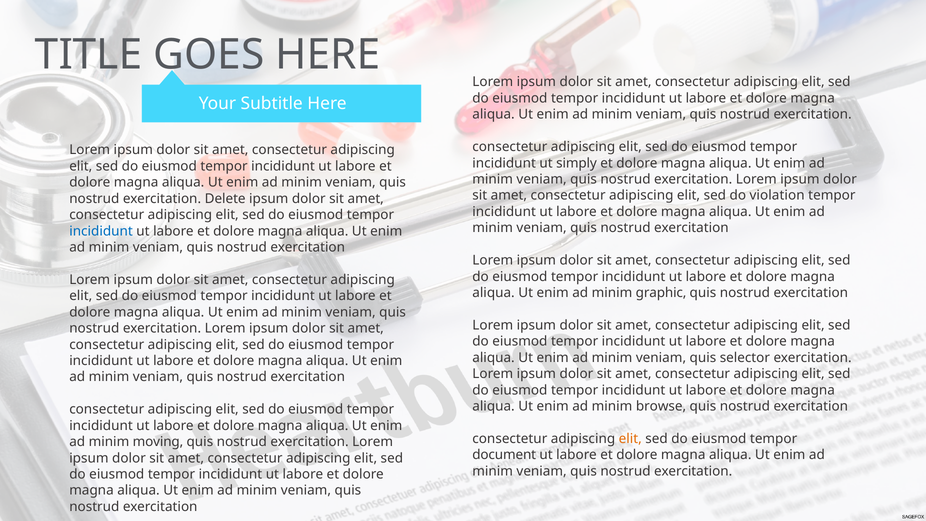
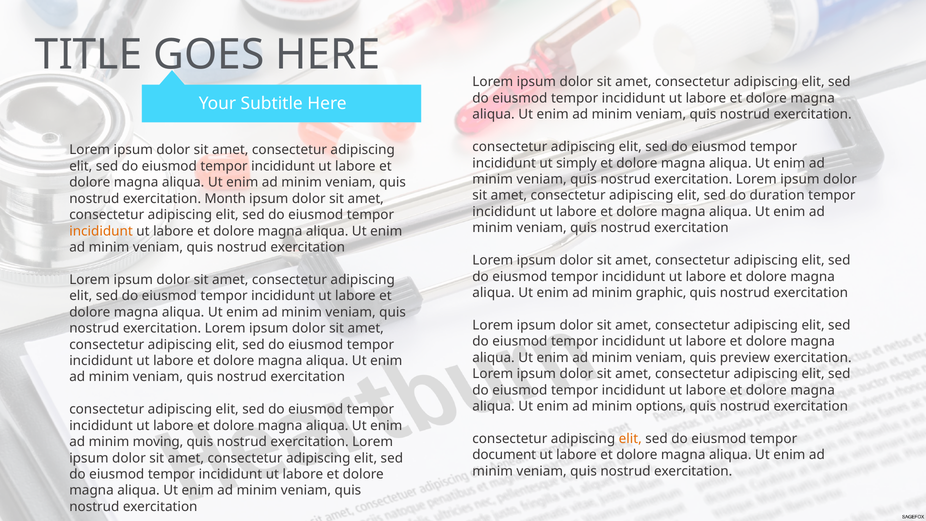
violation: violation -> duration
Delete: Delete -> Month
incididunt at (101, 231) colour: blue -> orange
selector: selector -> preview
browse: browse -> options
